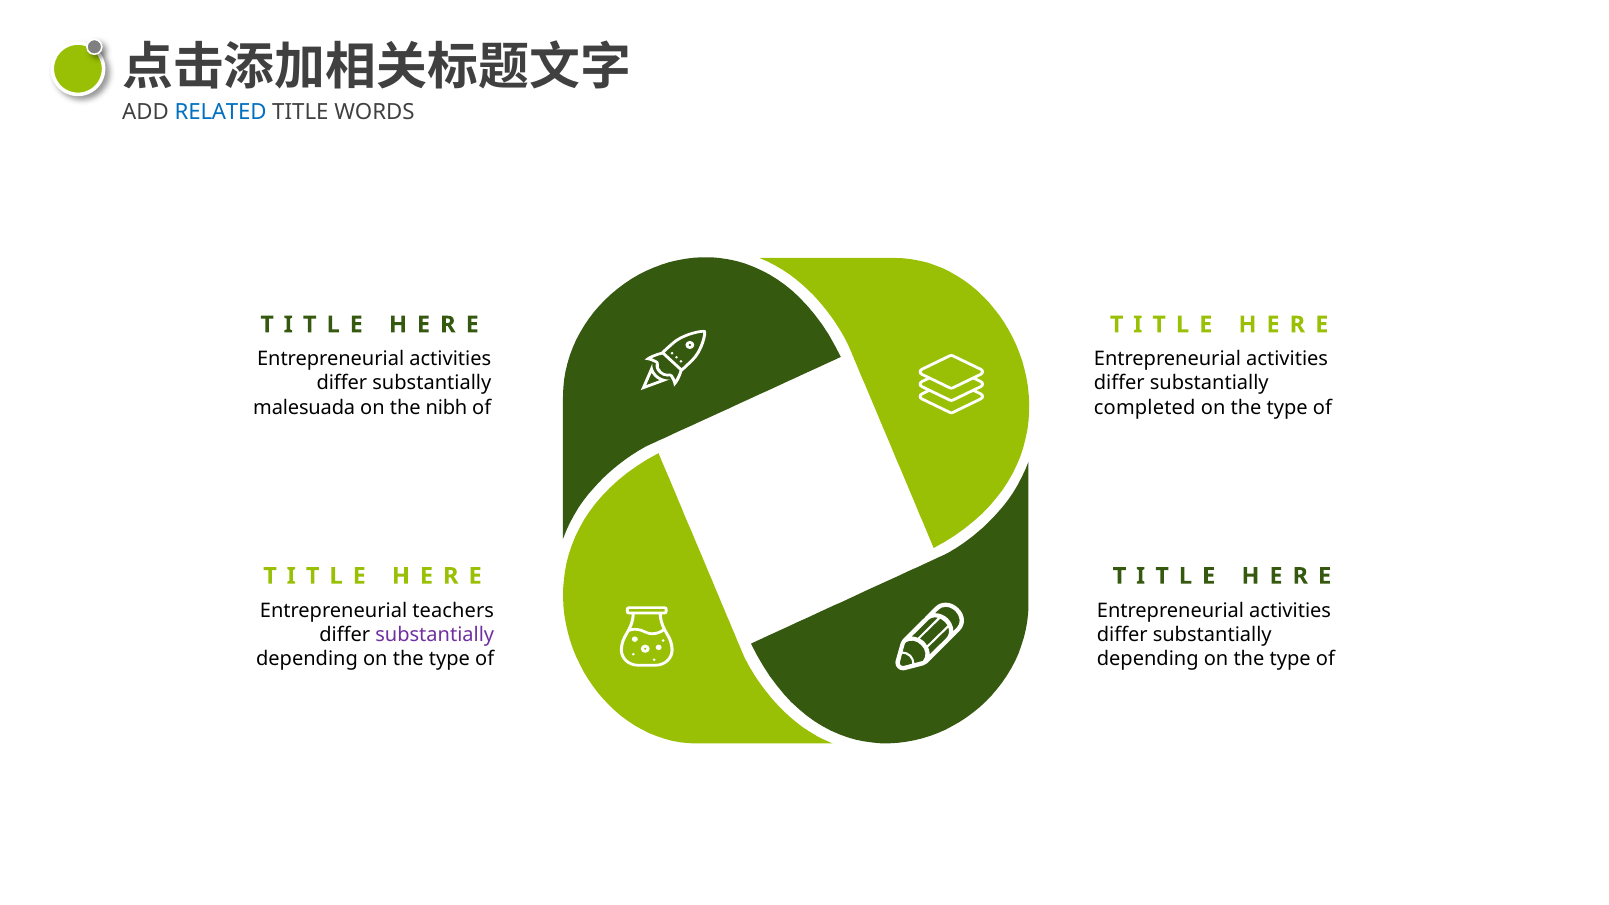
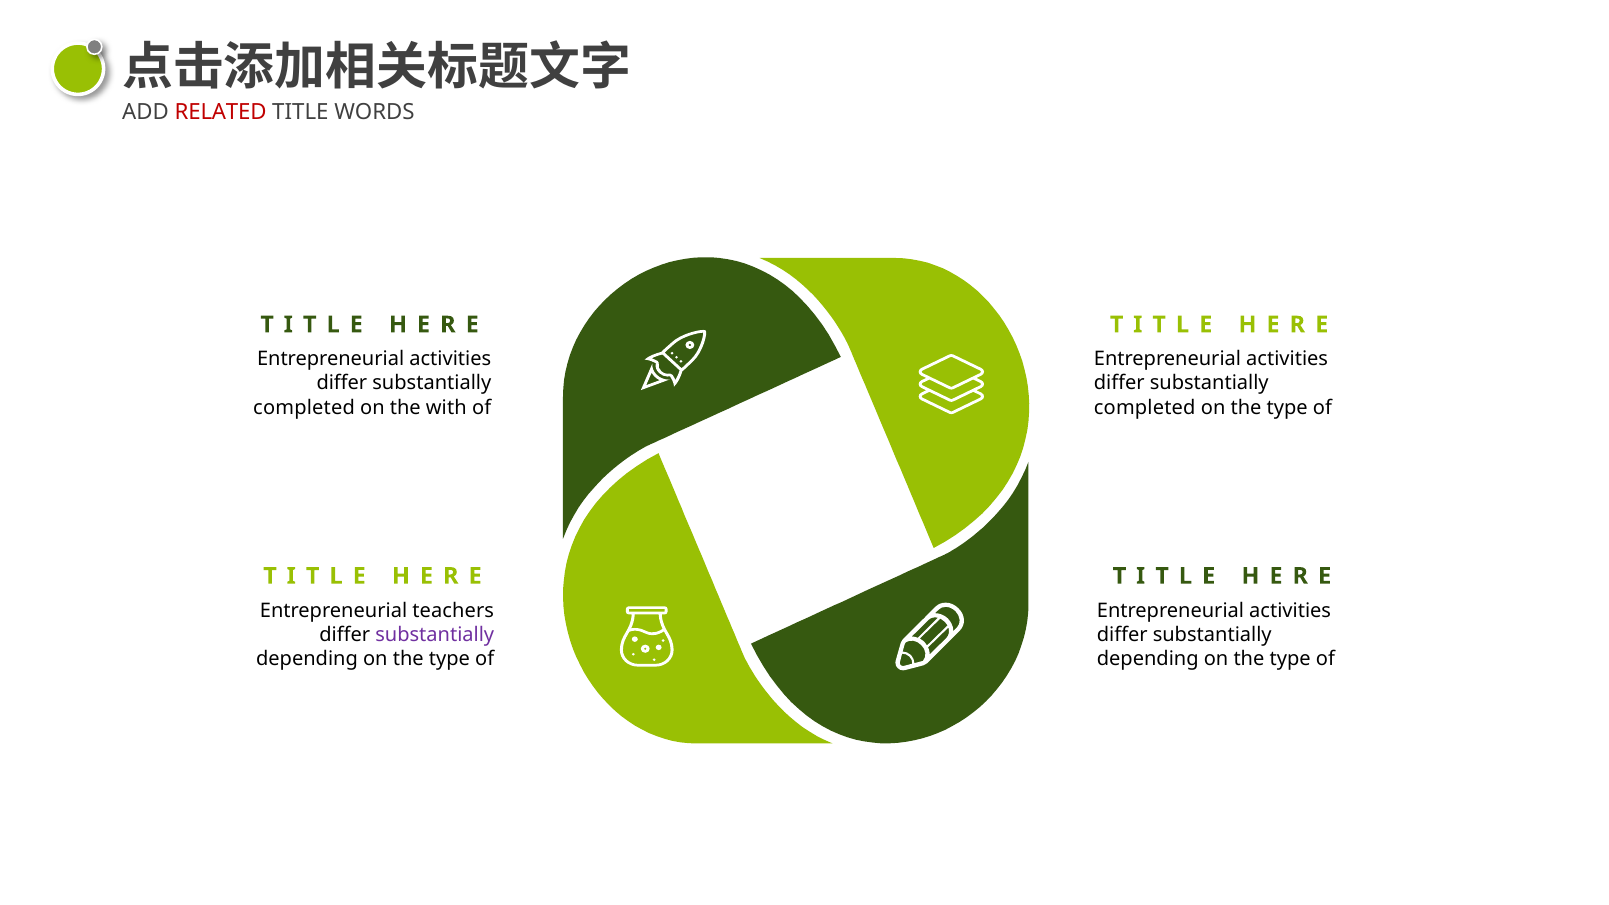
RELATED colour: blue -> red
malesuada at (304, 407): malesuada -> completed
nibh: nibh -> with
